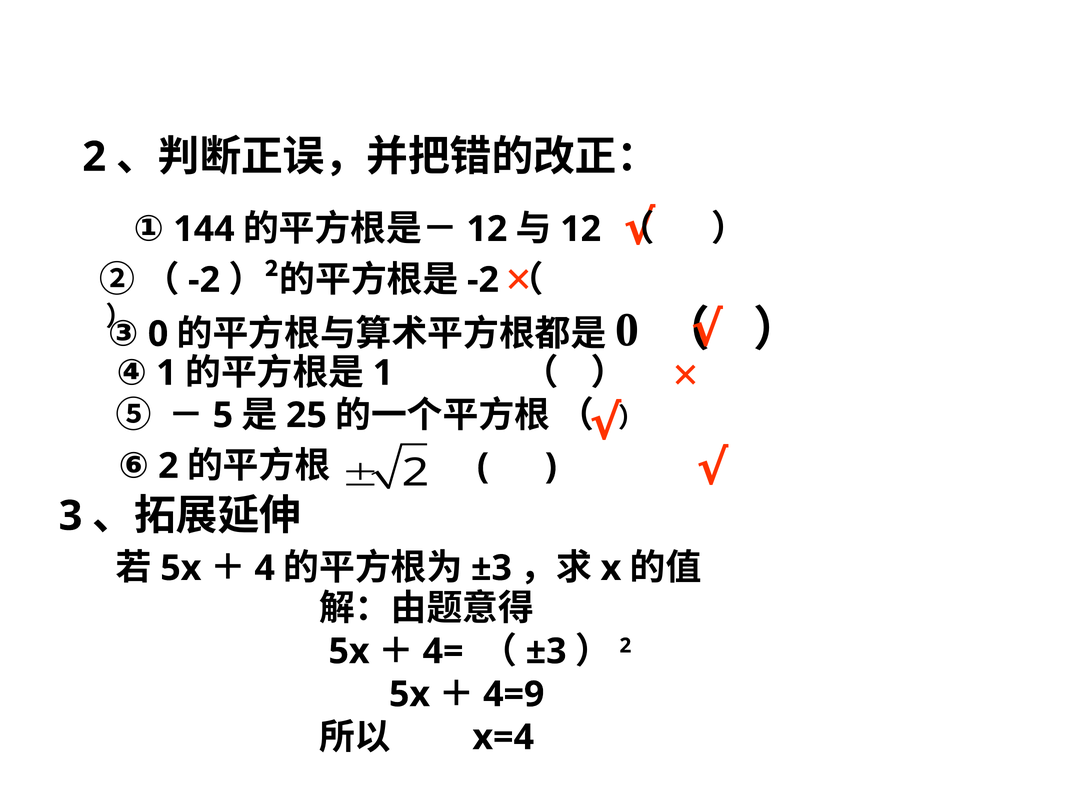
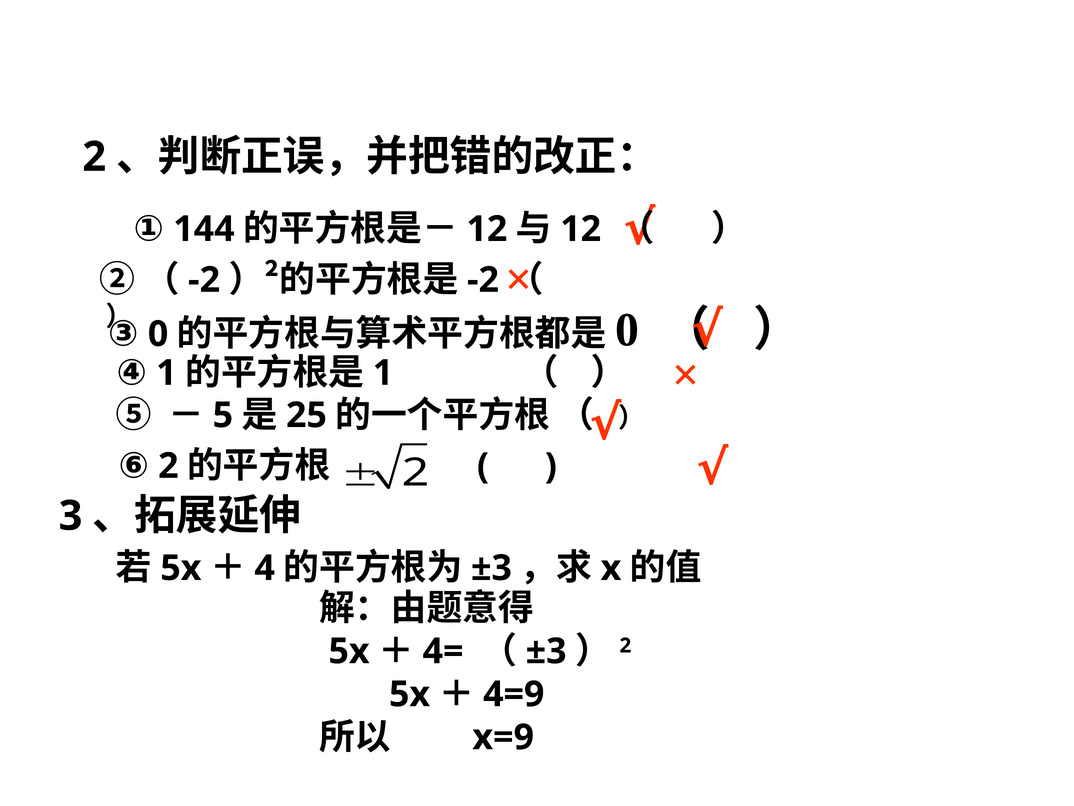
x=4: x=4 -> x=9
